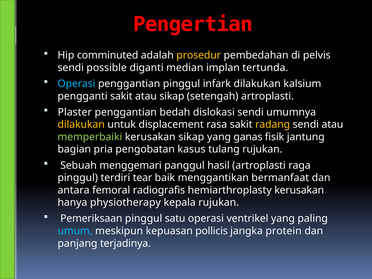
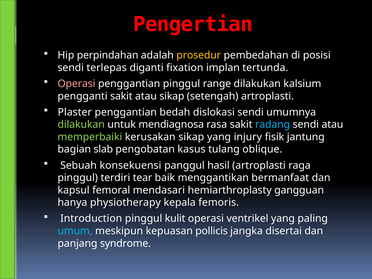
comminuted: comminuted -> perpindahan
pelvis: pelvis -> posisi
possible: possible -> terlepas
median: median -> fixation
Operasi at (76, 84) colour: light blue -> pink
infark: infark -> range
dilakukan at (81, 125) colour: yellow -> light green
displacement: displacement -> mendiagnosa
radang colour: yellow -> light blue
ganas: ganas -> injury
pria: pria -> slab
tulang rujukan: rujukan -> oblique
menggemari: menggemari -> konsekuensi
antara: antara -> kapsul
radiografis: radiografis -> mendasari
hemiarthroplasty kerusakan: kerusakan -> gangguan
kepala rujukan: rujukan -> femoris
Pemeriksaan: Pemeriksaan -> Introduction
satu: satu -> kulit
protein: protein -> disertai
terjadinya: terjadinya -> syndrome
